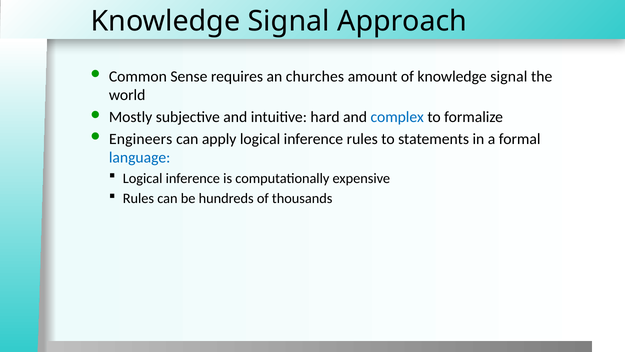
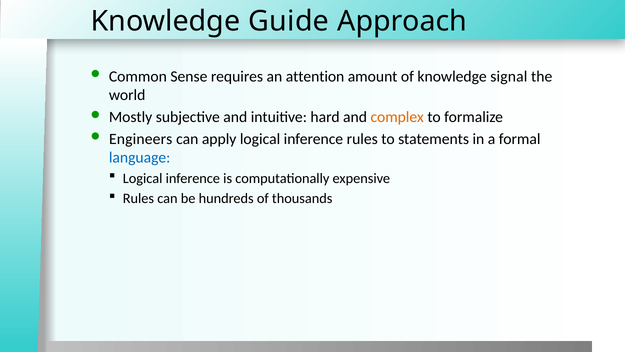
Signal at (289, 21): Signal -> Guide
churches: churches -> attention
complex colour: blue -> orange
